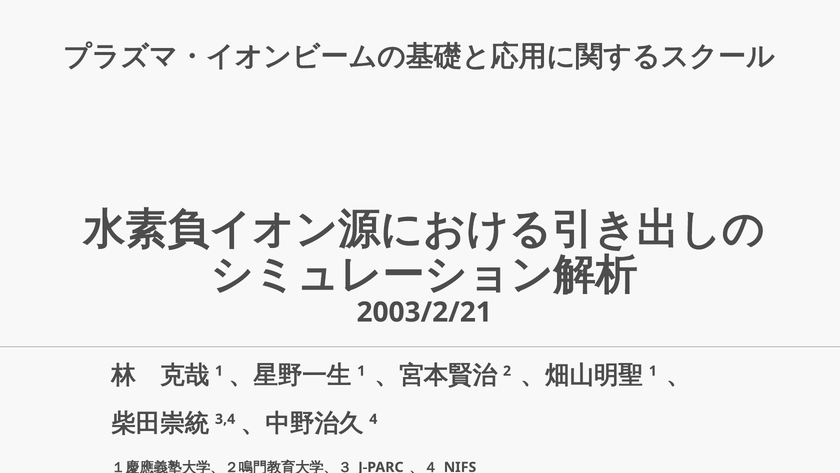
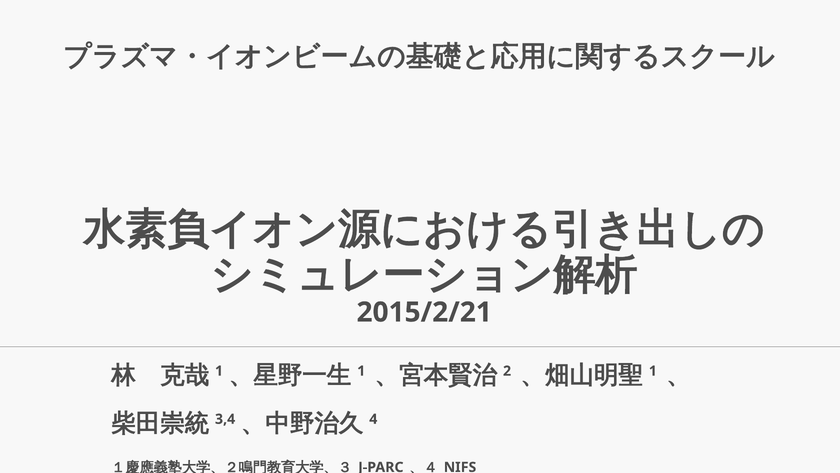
2003/2/21: 2003/2/21 -> 2015/2/21
